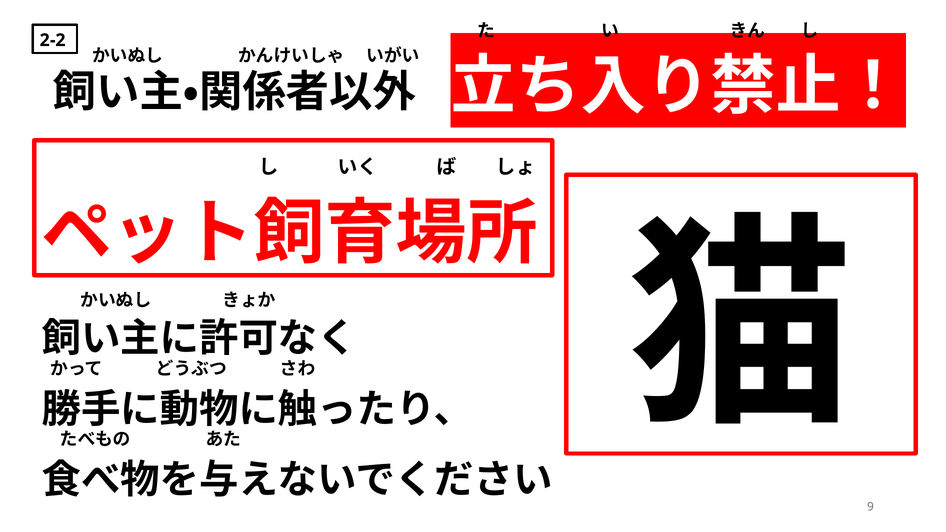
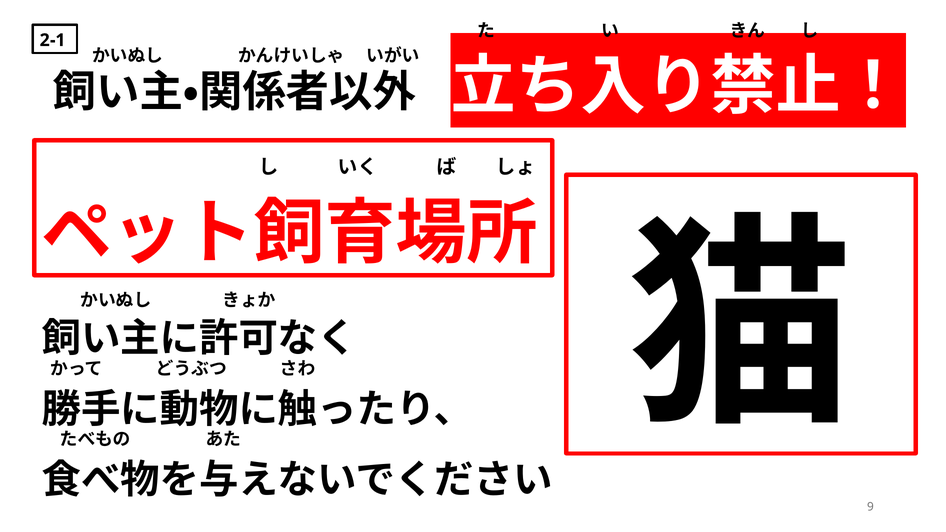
2-2: 2-2 -> 2-1
